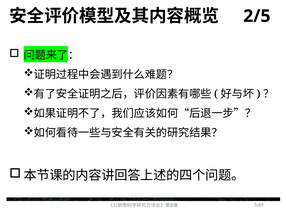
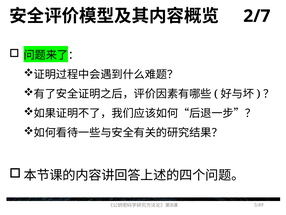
2/5: 2/5 -> 2/7
